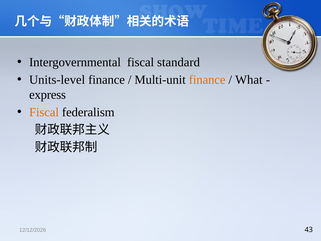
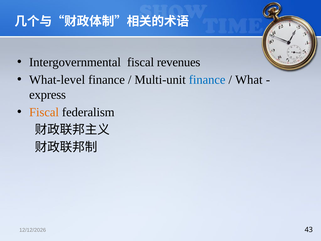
standard: standard -> revenues
Units-level: Units-level -> What-level
finance at (207, 80) colour: orange -> blue
